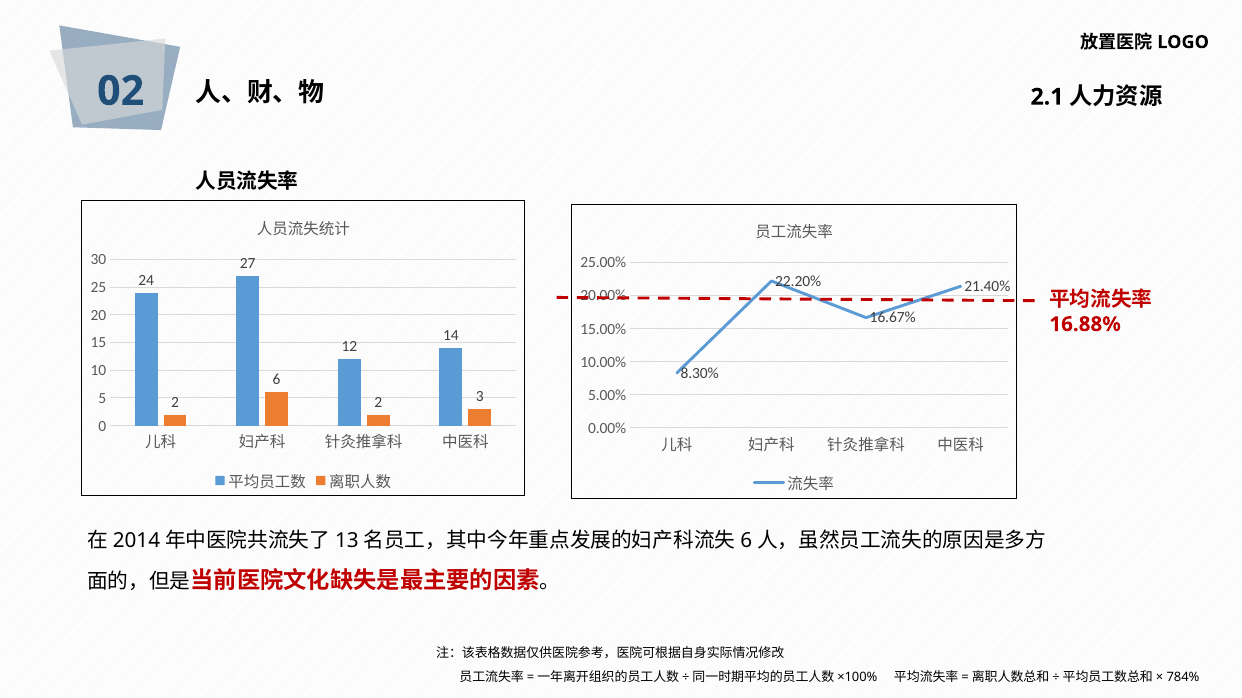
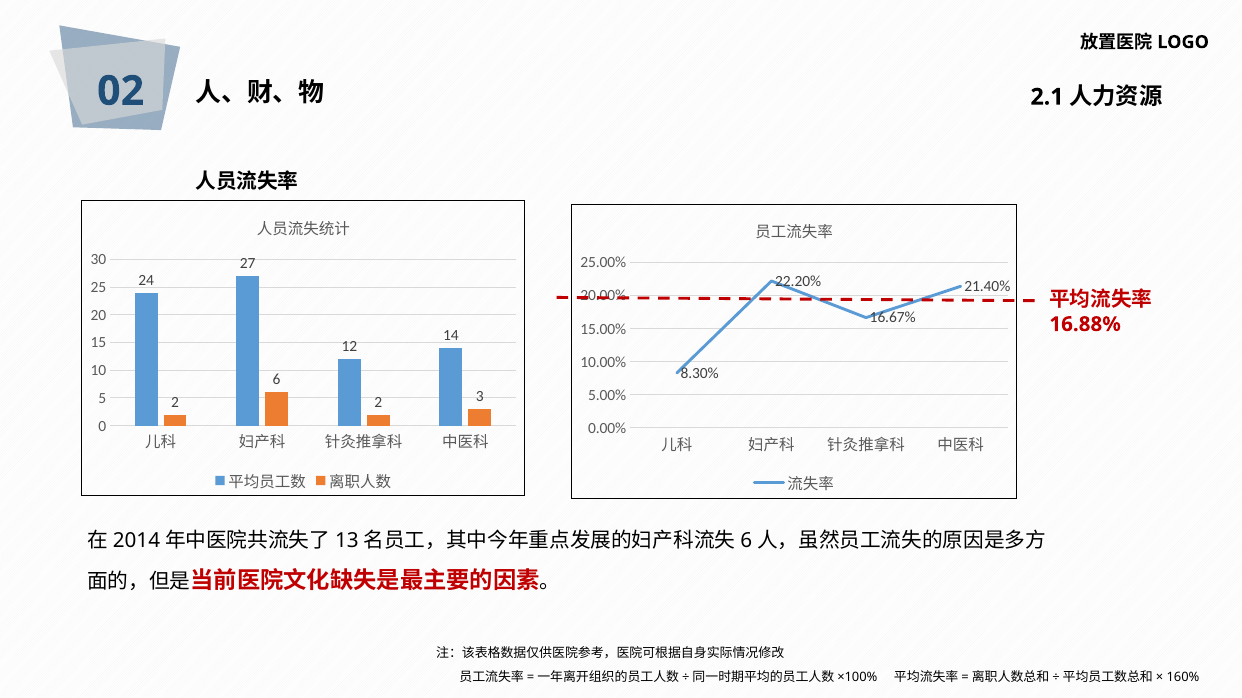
784%: 784% -> 160%
